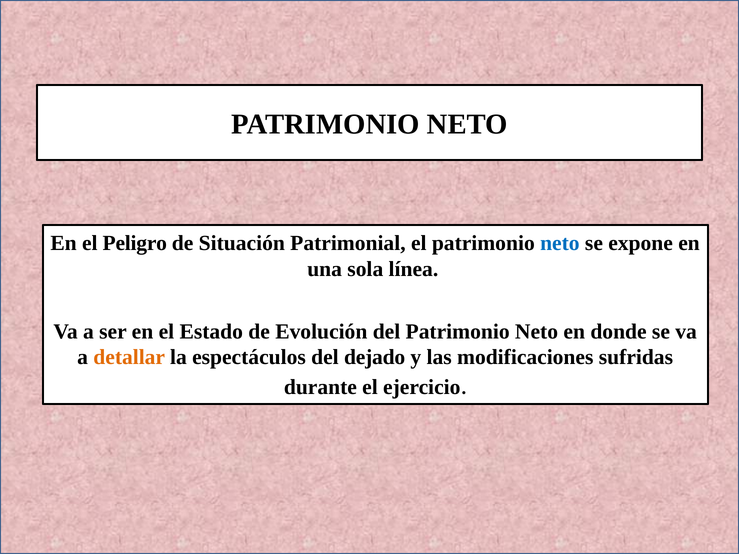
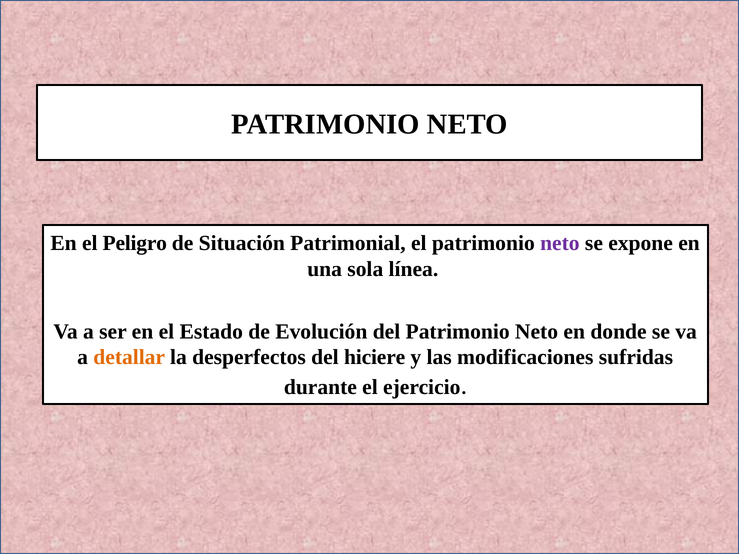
neto at (560, 243) colour: blue -> purple
espectáculos: espectáculos -> desperfectos
dejado: dejado -> hiciere
